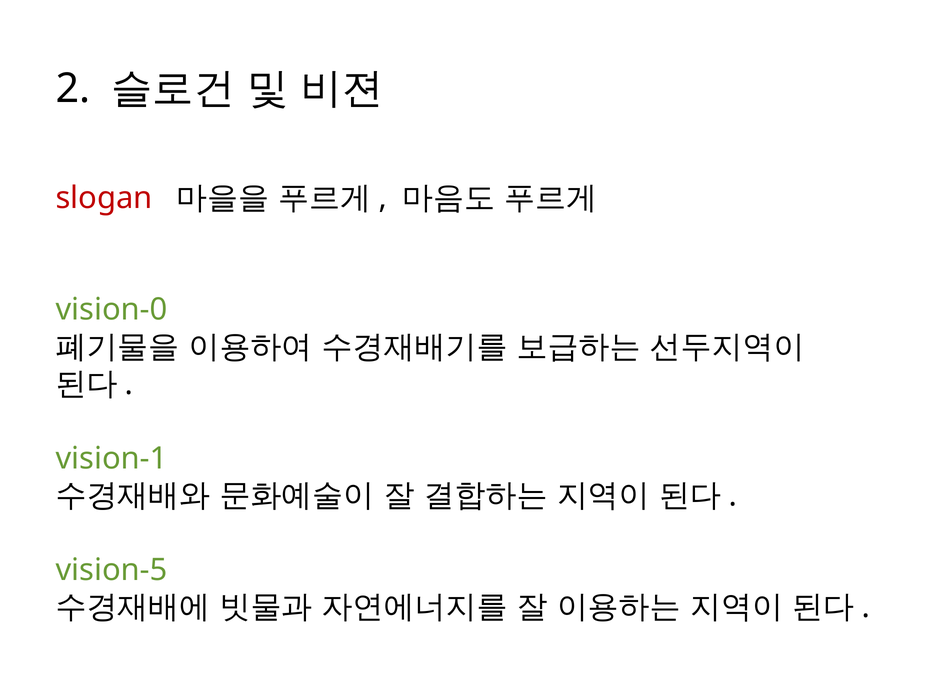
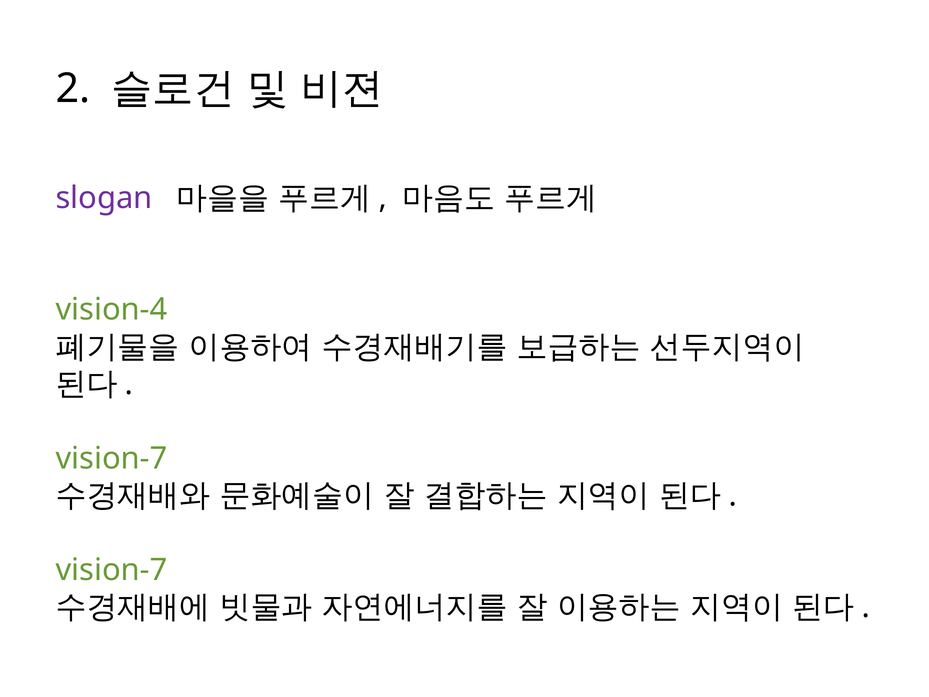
slogan colour: red -> purple
vision-0: vision-0 -> vision-4
vision-1 at (112, 458): vision-1 -> vision-7
vision-5 at (112, 570): vision-5 -> vision-7
